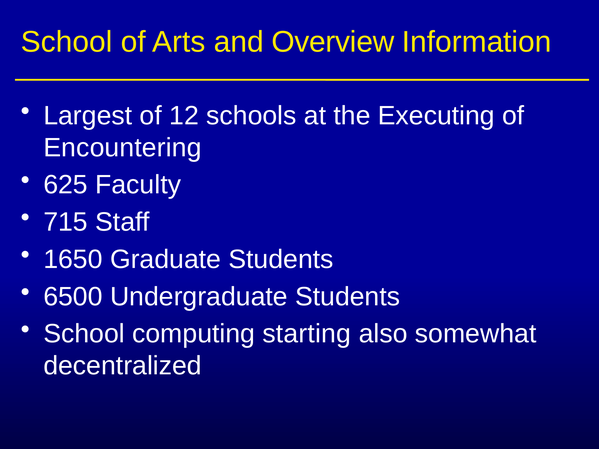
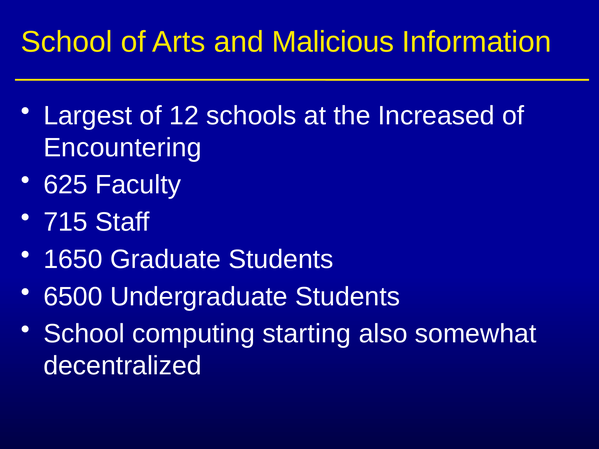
Overview: Overview -> Malicious
Executing: Executing -> Increased
